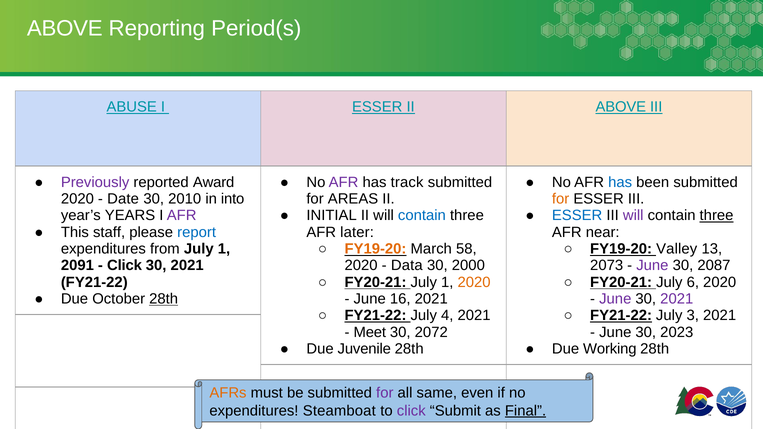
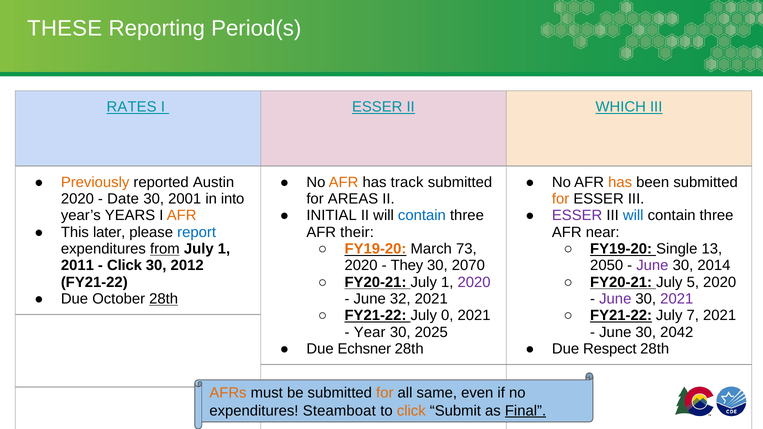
ABOVE at (65, 28): ABOVE -> THESE
ABUSE: ABUSE -> RATES
ABOVE at (621, 107): ABOVE -> WHICH
Previously colour: purple -> orange
Award: Award -> Austin
AFR at (344, 182) colour: purple -> orange
has at (620, 182) colour: blue -> orange
2010: 2010 -> 2001
AFR at (182, 216) colour: purple -> orange
ESSER at (577, 216) colour: blue -> purple
will at (633, 216) colour: purple -> blue
three at (717, 216) underline: present -> none
staff: staff -> later
later: later -> their
from underline: none -> present
58: 58 -> 73
Valley: Valley -> Single
2091: 2091 -> 2011
2021 at (187, 266): 2021 -> 2012
Data: Data -> They
2000: 2000 -> 2070
2073: 2073 -> 2050
2087: 2087 -> 2014
2020 at (474, 282) colour: orange -> purple
6: 6 -> 5
16: 16 -> 32
4: 4 -> 0
3: 3 -> 7
Meet: Meet -> Year
2072: 2072 -> 2025
2023: 2023 -> 2042
Juvenile: Juvenile -> Echsner
Working: Working -> Respect
for at (385, 393) colour: purple -> orange
click at (411, 411) colour: purple -> orange
